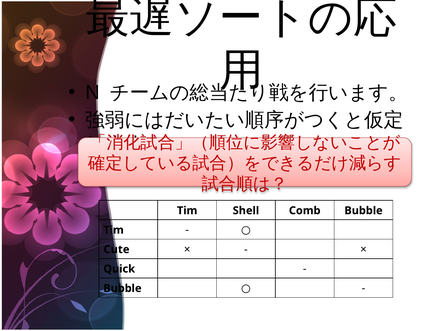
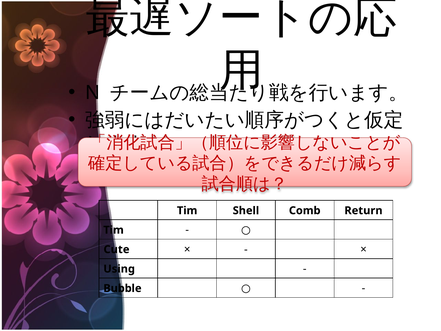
Comb Bubble: Bubble -> Return
Quick: Quick -> Using
